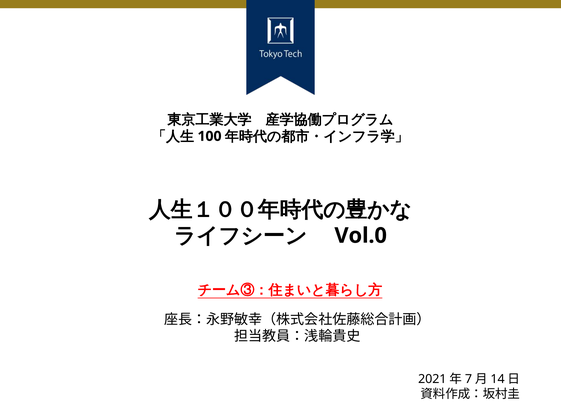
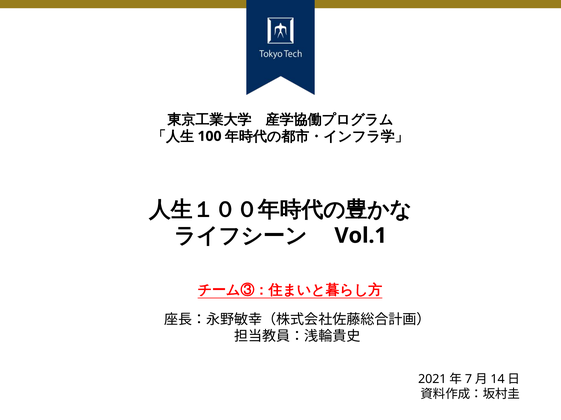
Vol.0: Vol.0 -> Vol.1
